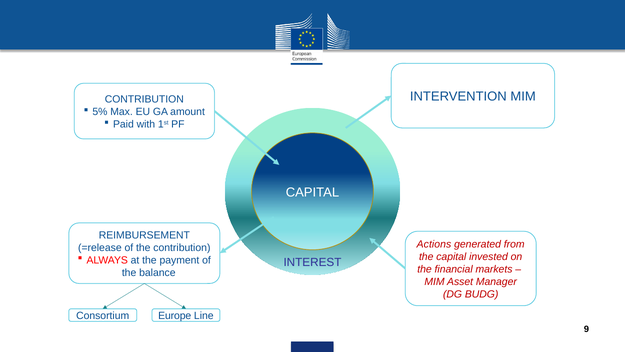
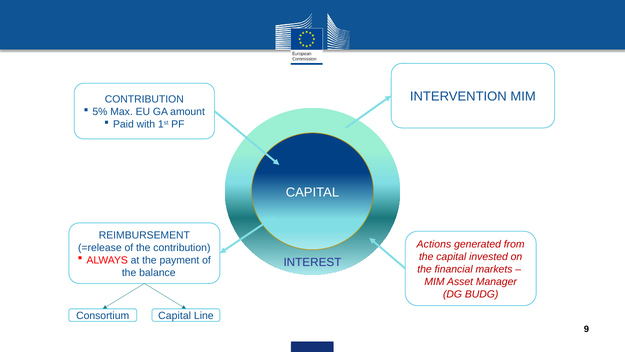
Consortium Europe: Europe -> Capital
